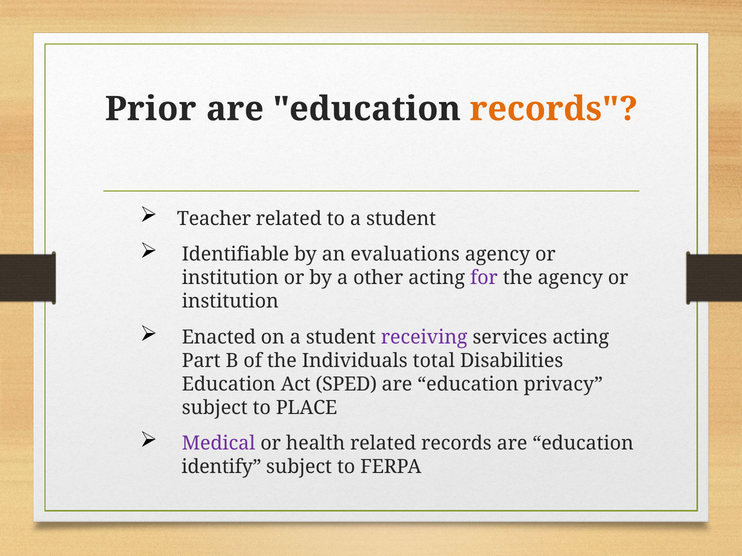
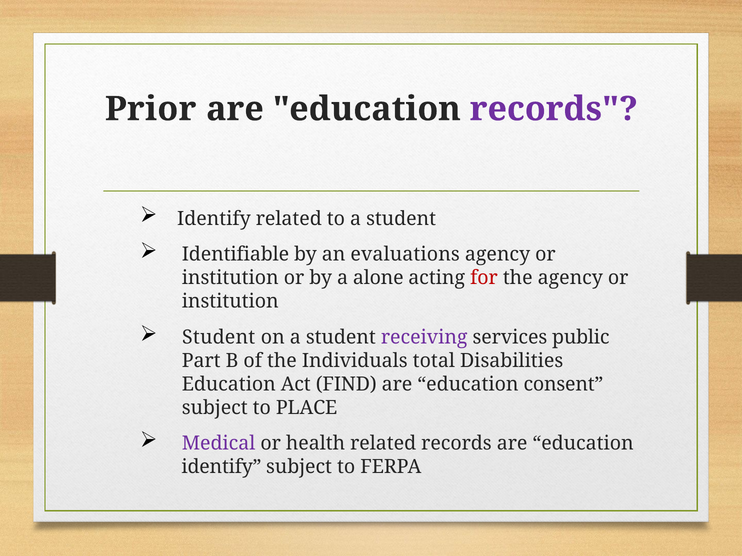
records at (554, 109) colour: orange -> purple
Teacher at (214, 219): Teacher -> Identify
other: other -> alone
for colour: purple -> red
Enacted at (219, 338): Enacted -> Student
services acting: acting -> public
SPED: SPED -> FIND
privacy: privacy -> consent
